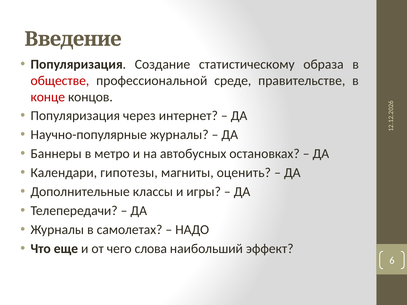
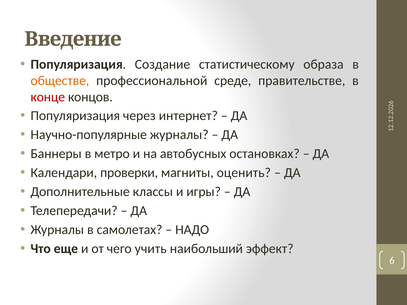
обществе colour: red -> orange
гипотезы: гипотезы -> проверки
слова: слова -> учить
